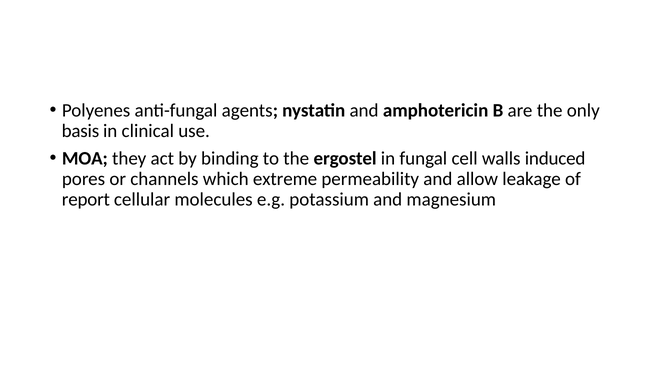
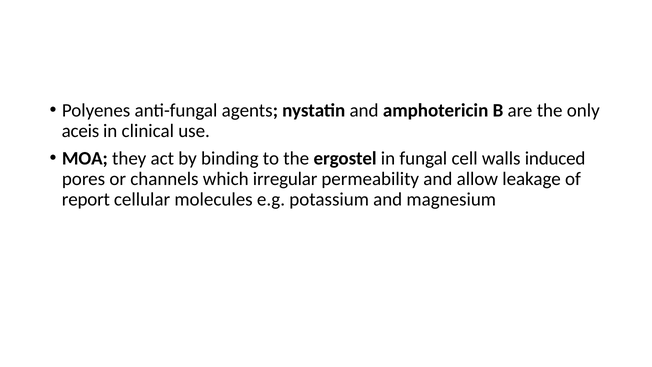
basis: basis -> aceis
extreme: extreme -> irregular
